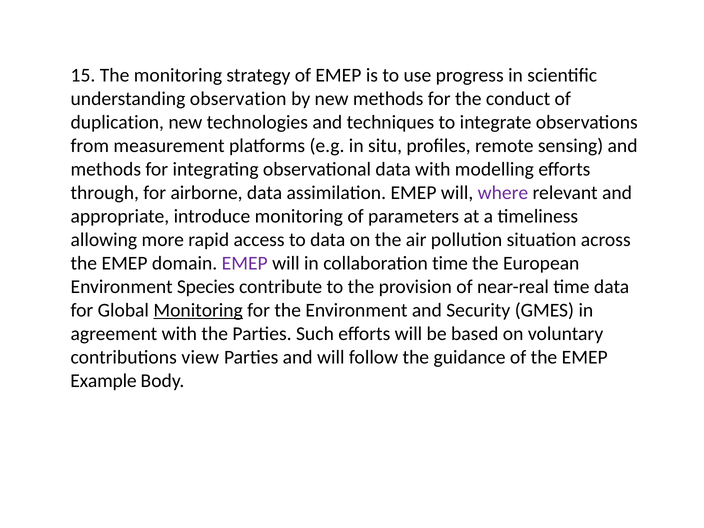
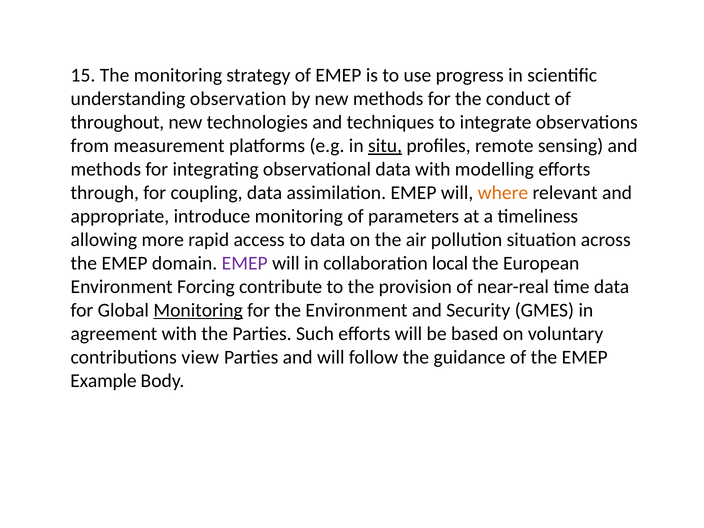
duplication: duplication -> throughout
situ underline: none -> present
airborne: airborne -> coupling
where colour: purple -> orange
collaboration time: time -> local
Species: Species -> Forcing
